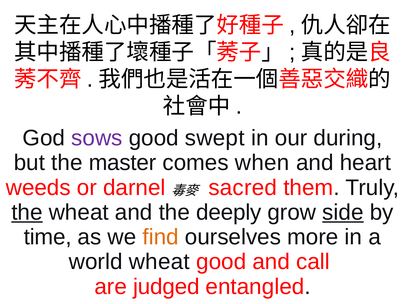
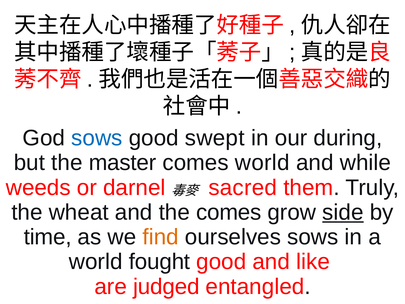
sows at (97, 138) colour: purple -> blue
comes when: when -> world
heart: heart -> while
the at (27, 212) underline: present -> none
the deeply: deeply -> comes
ourselves more: more -> sows
world wheat: wheat -> fought
call: call -> like
